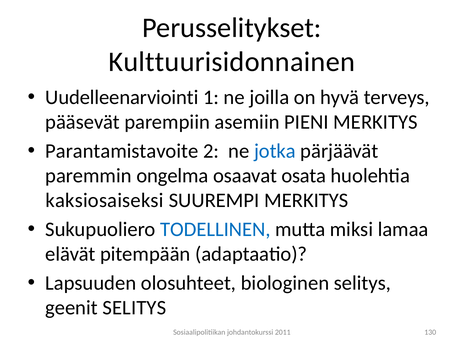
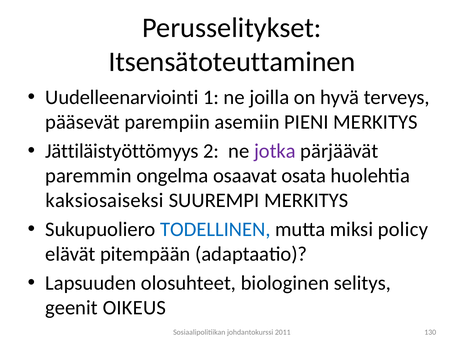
Kulttuurisidonnainen: Kulttuurisidonnainen -> Itsensätoteuttaminen
Parantamistavoite: Parantamistavoite -> Jättiläistyöttömyys
jotka colour: blue -> purple
lamaa: lamaa -> policy
geenit SELITYS: SELITYS -> OIKEUS
